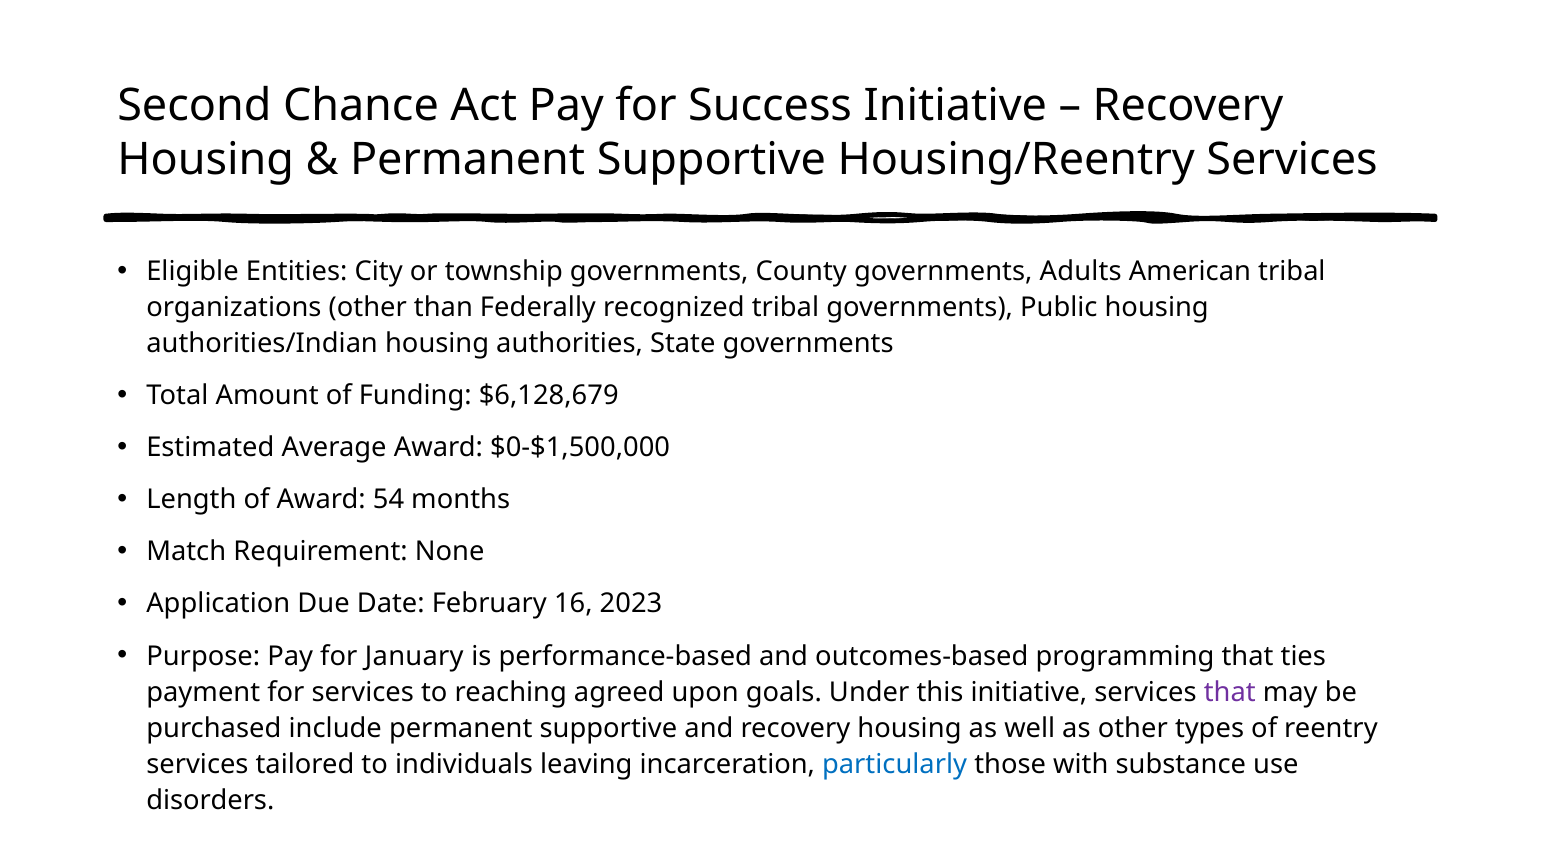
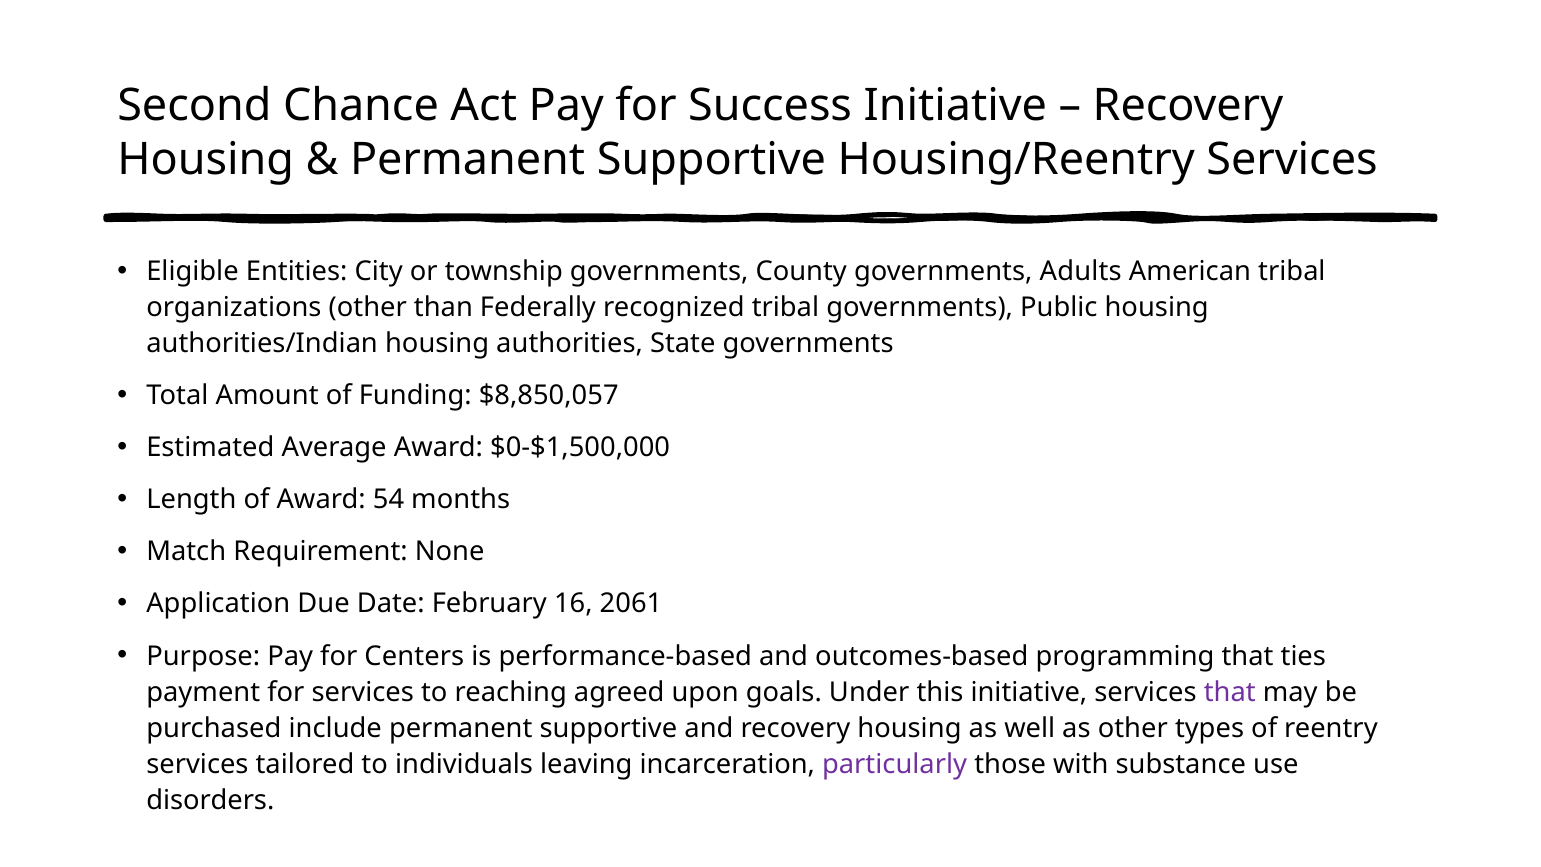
$6,128,679: $6,128,679 -> $8,850,057
2023: 2023 -> 2061
January: January -> Centers
particularly colour: blue -> purple
